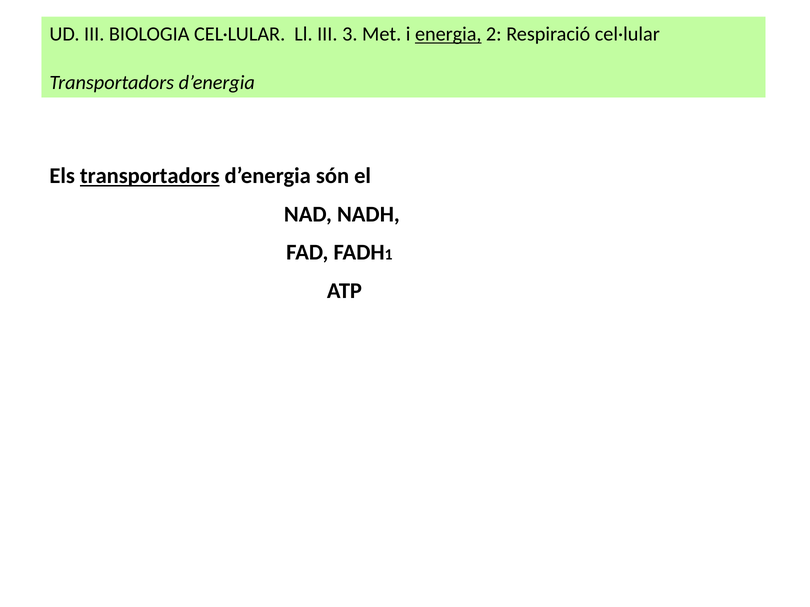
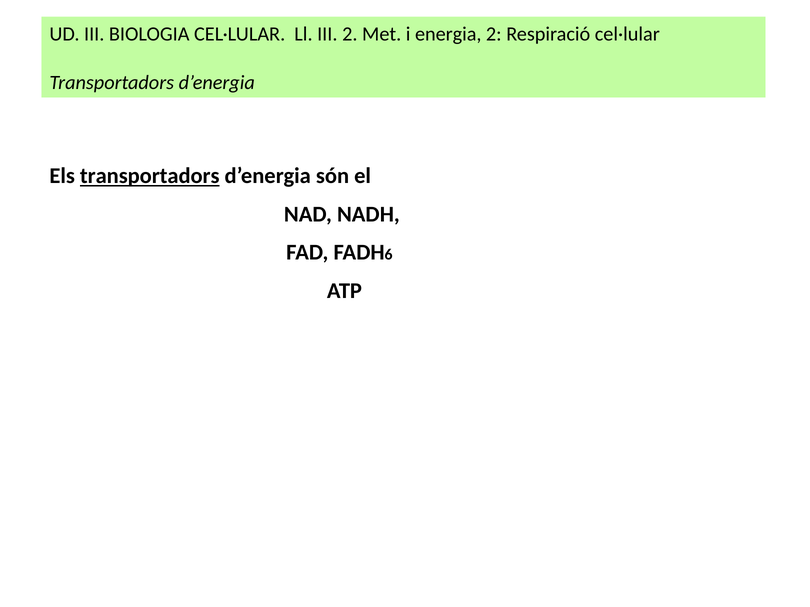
III 3: 3 -> 2
energia underline: present -> none
1: 1 -> 6
